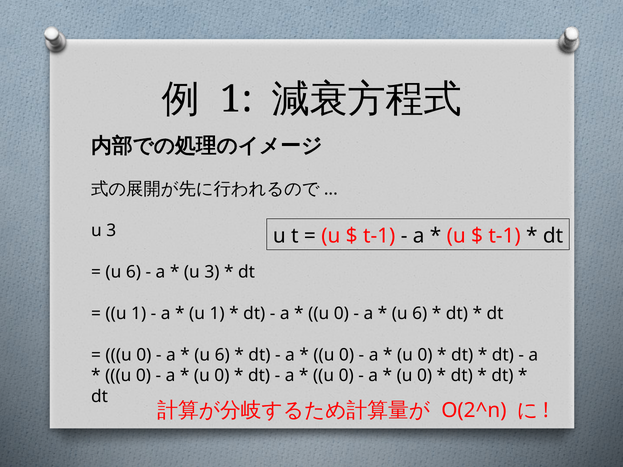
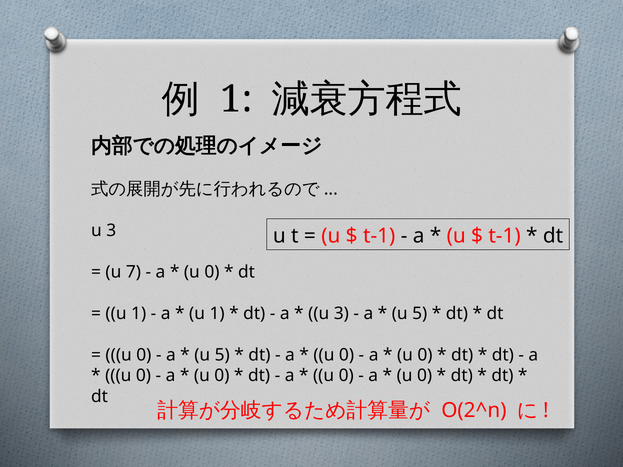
6 at (133, 272): 6 -> 7
3 at (212, 272): 3 -> 0
0 at (341, 314): 0 -> 3
6 at (420, 314): 6 -> 5
6 at (222, 355): 6 -> 5
